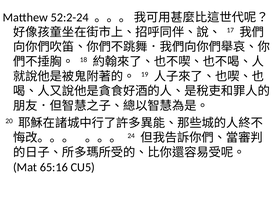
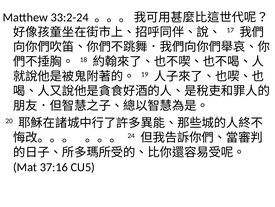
52:2-24: 52:2-24 -> 33:2-24
65:16: 65:16 -> 37:16
